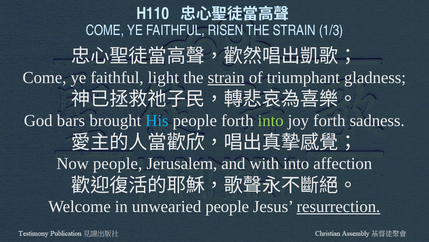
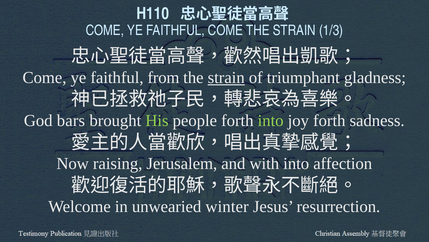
FAITHFUL RISEN: RISEN -> COME
light: light -> from
His colour: light blue -> light green
Now people: people -> raising
unwearied people: people -> winter
resurrection underline: present -> none
